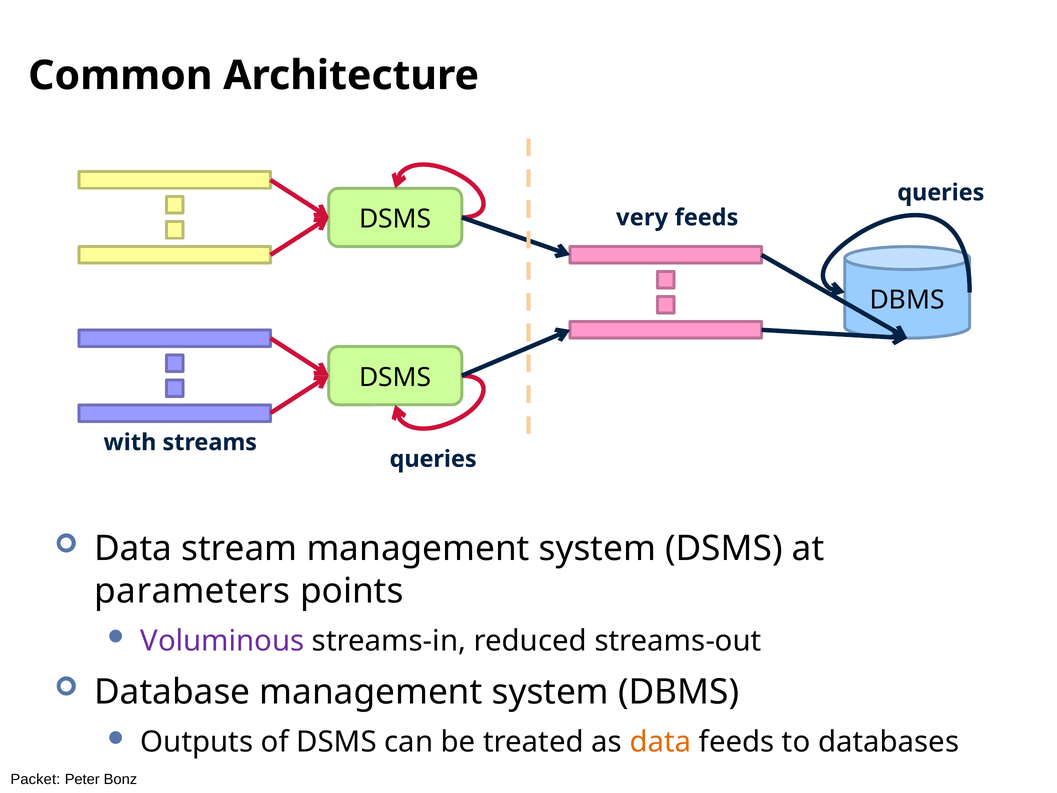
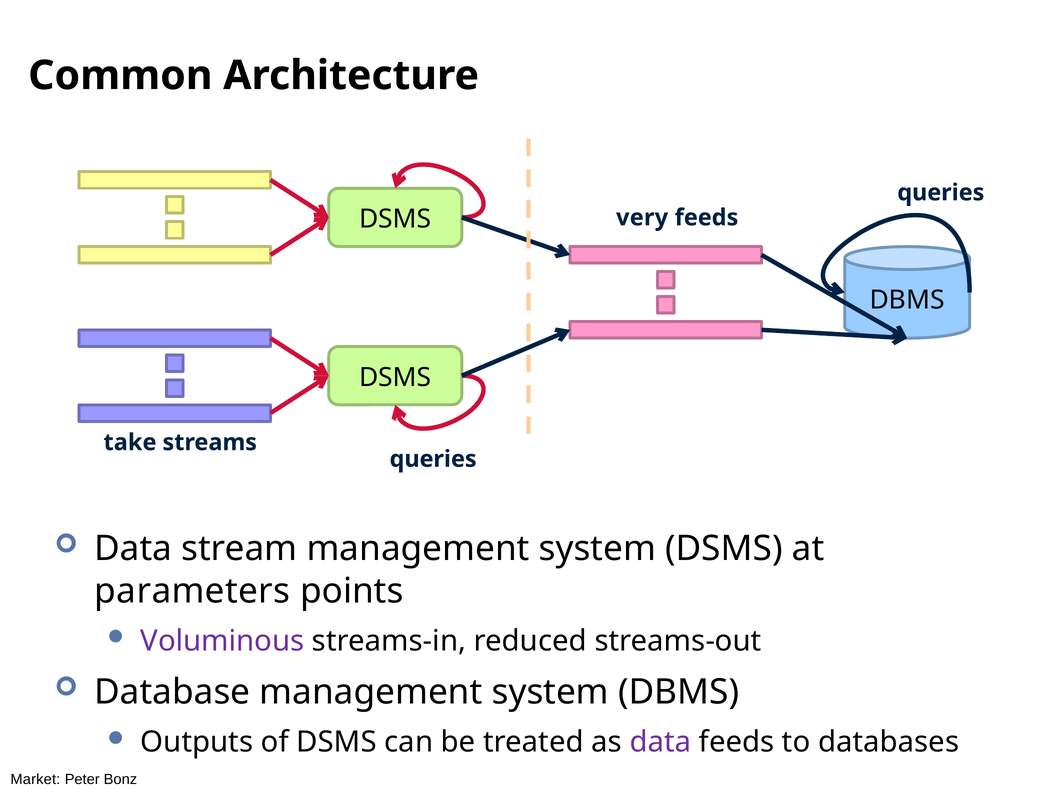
with: with -> take
data at (660, 742) colour: orange -> purple
Packet: Packet -> Market
